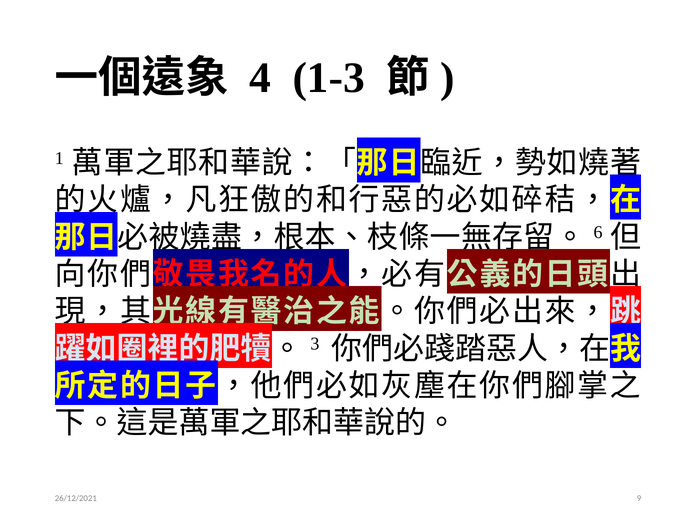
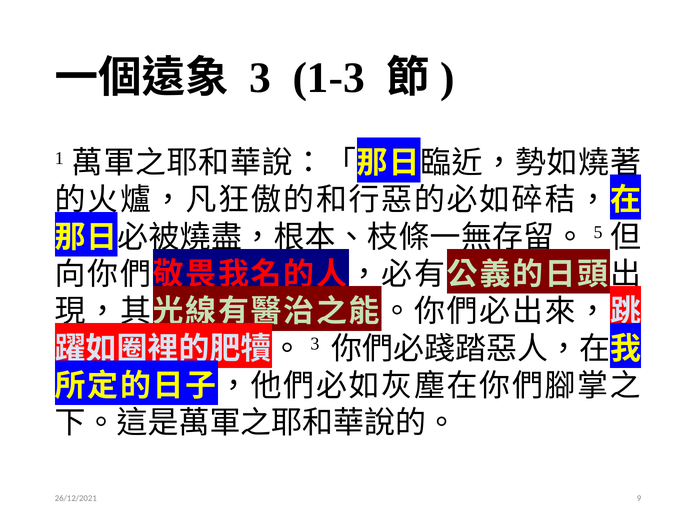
4: 4 -> 3
6: 6 -> 5
